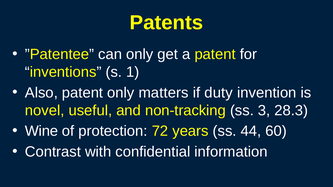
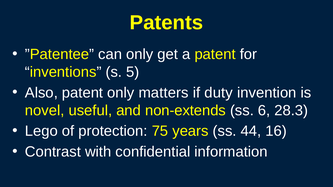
1: 1 -> 5
non-tracking: non-tracking -> non-extends
3: 3 -> 6
Wine: Wine -> Lego
72: 72 -> 75
60: 60 -> 16
